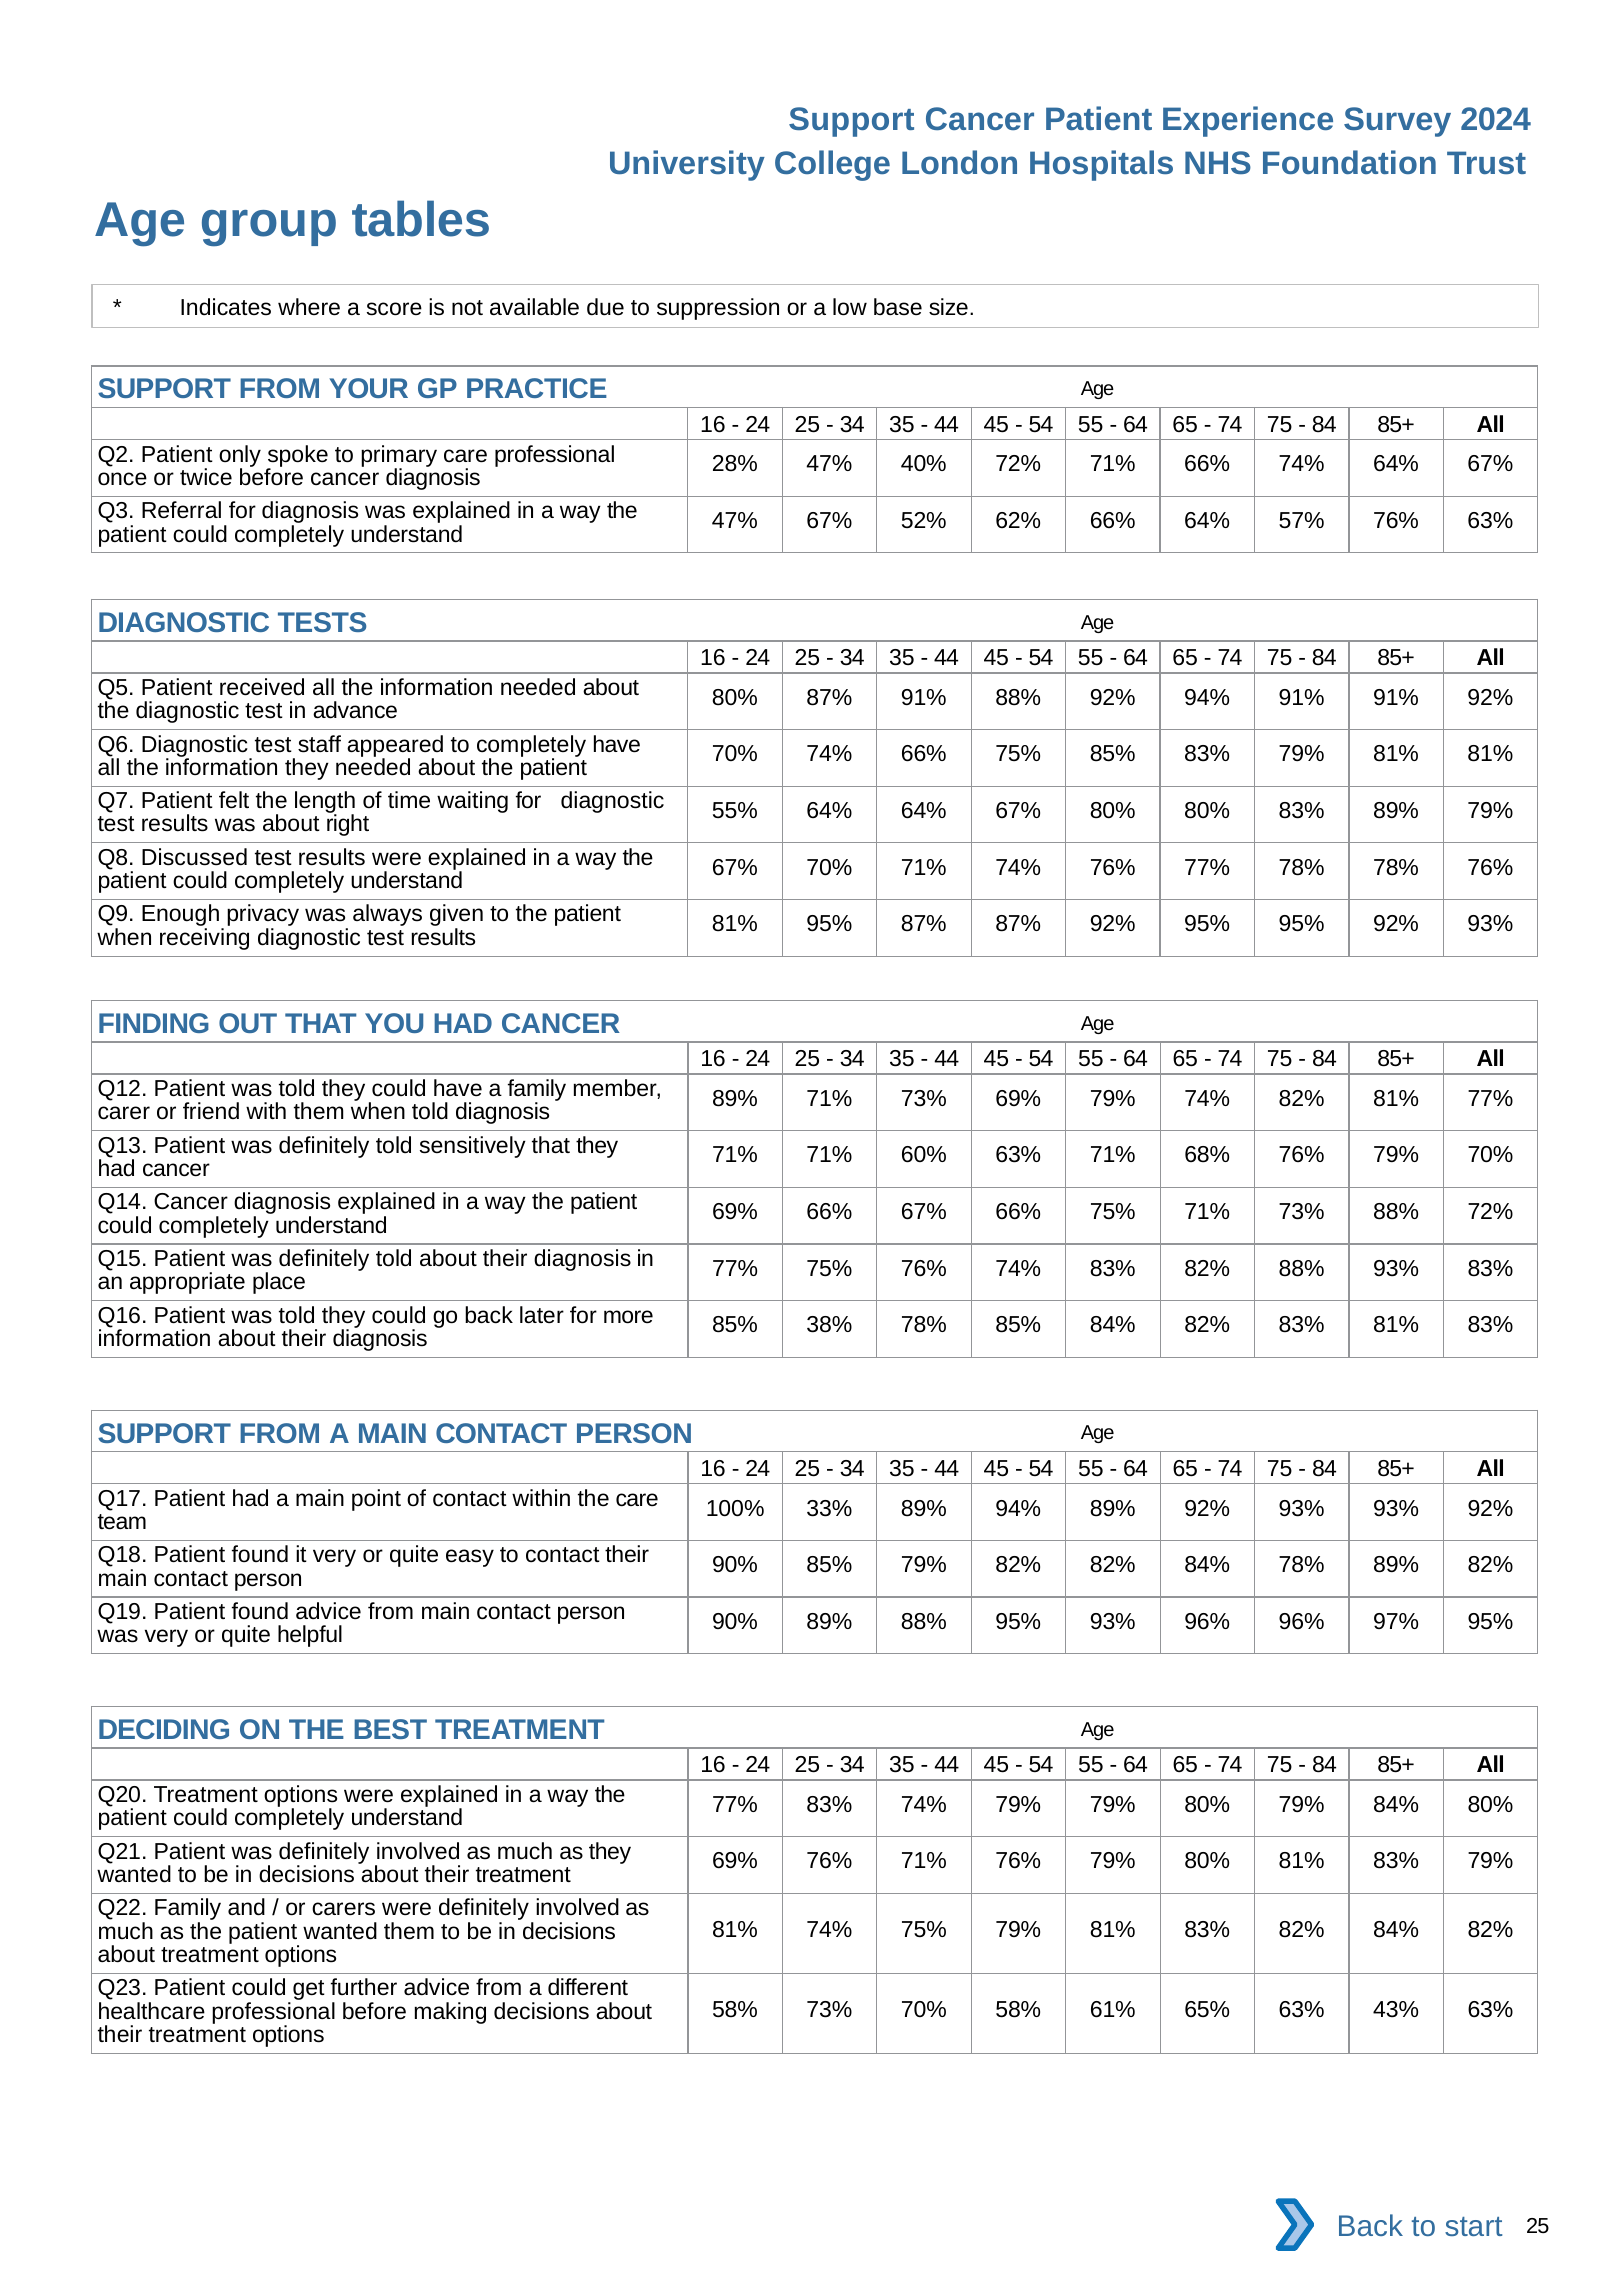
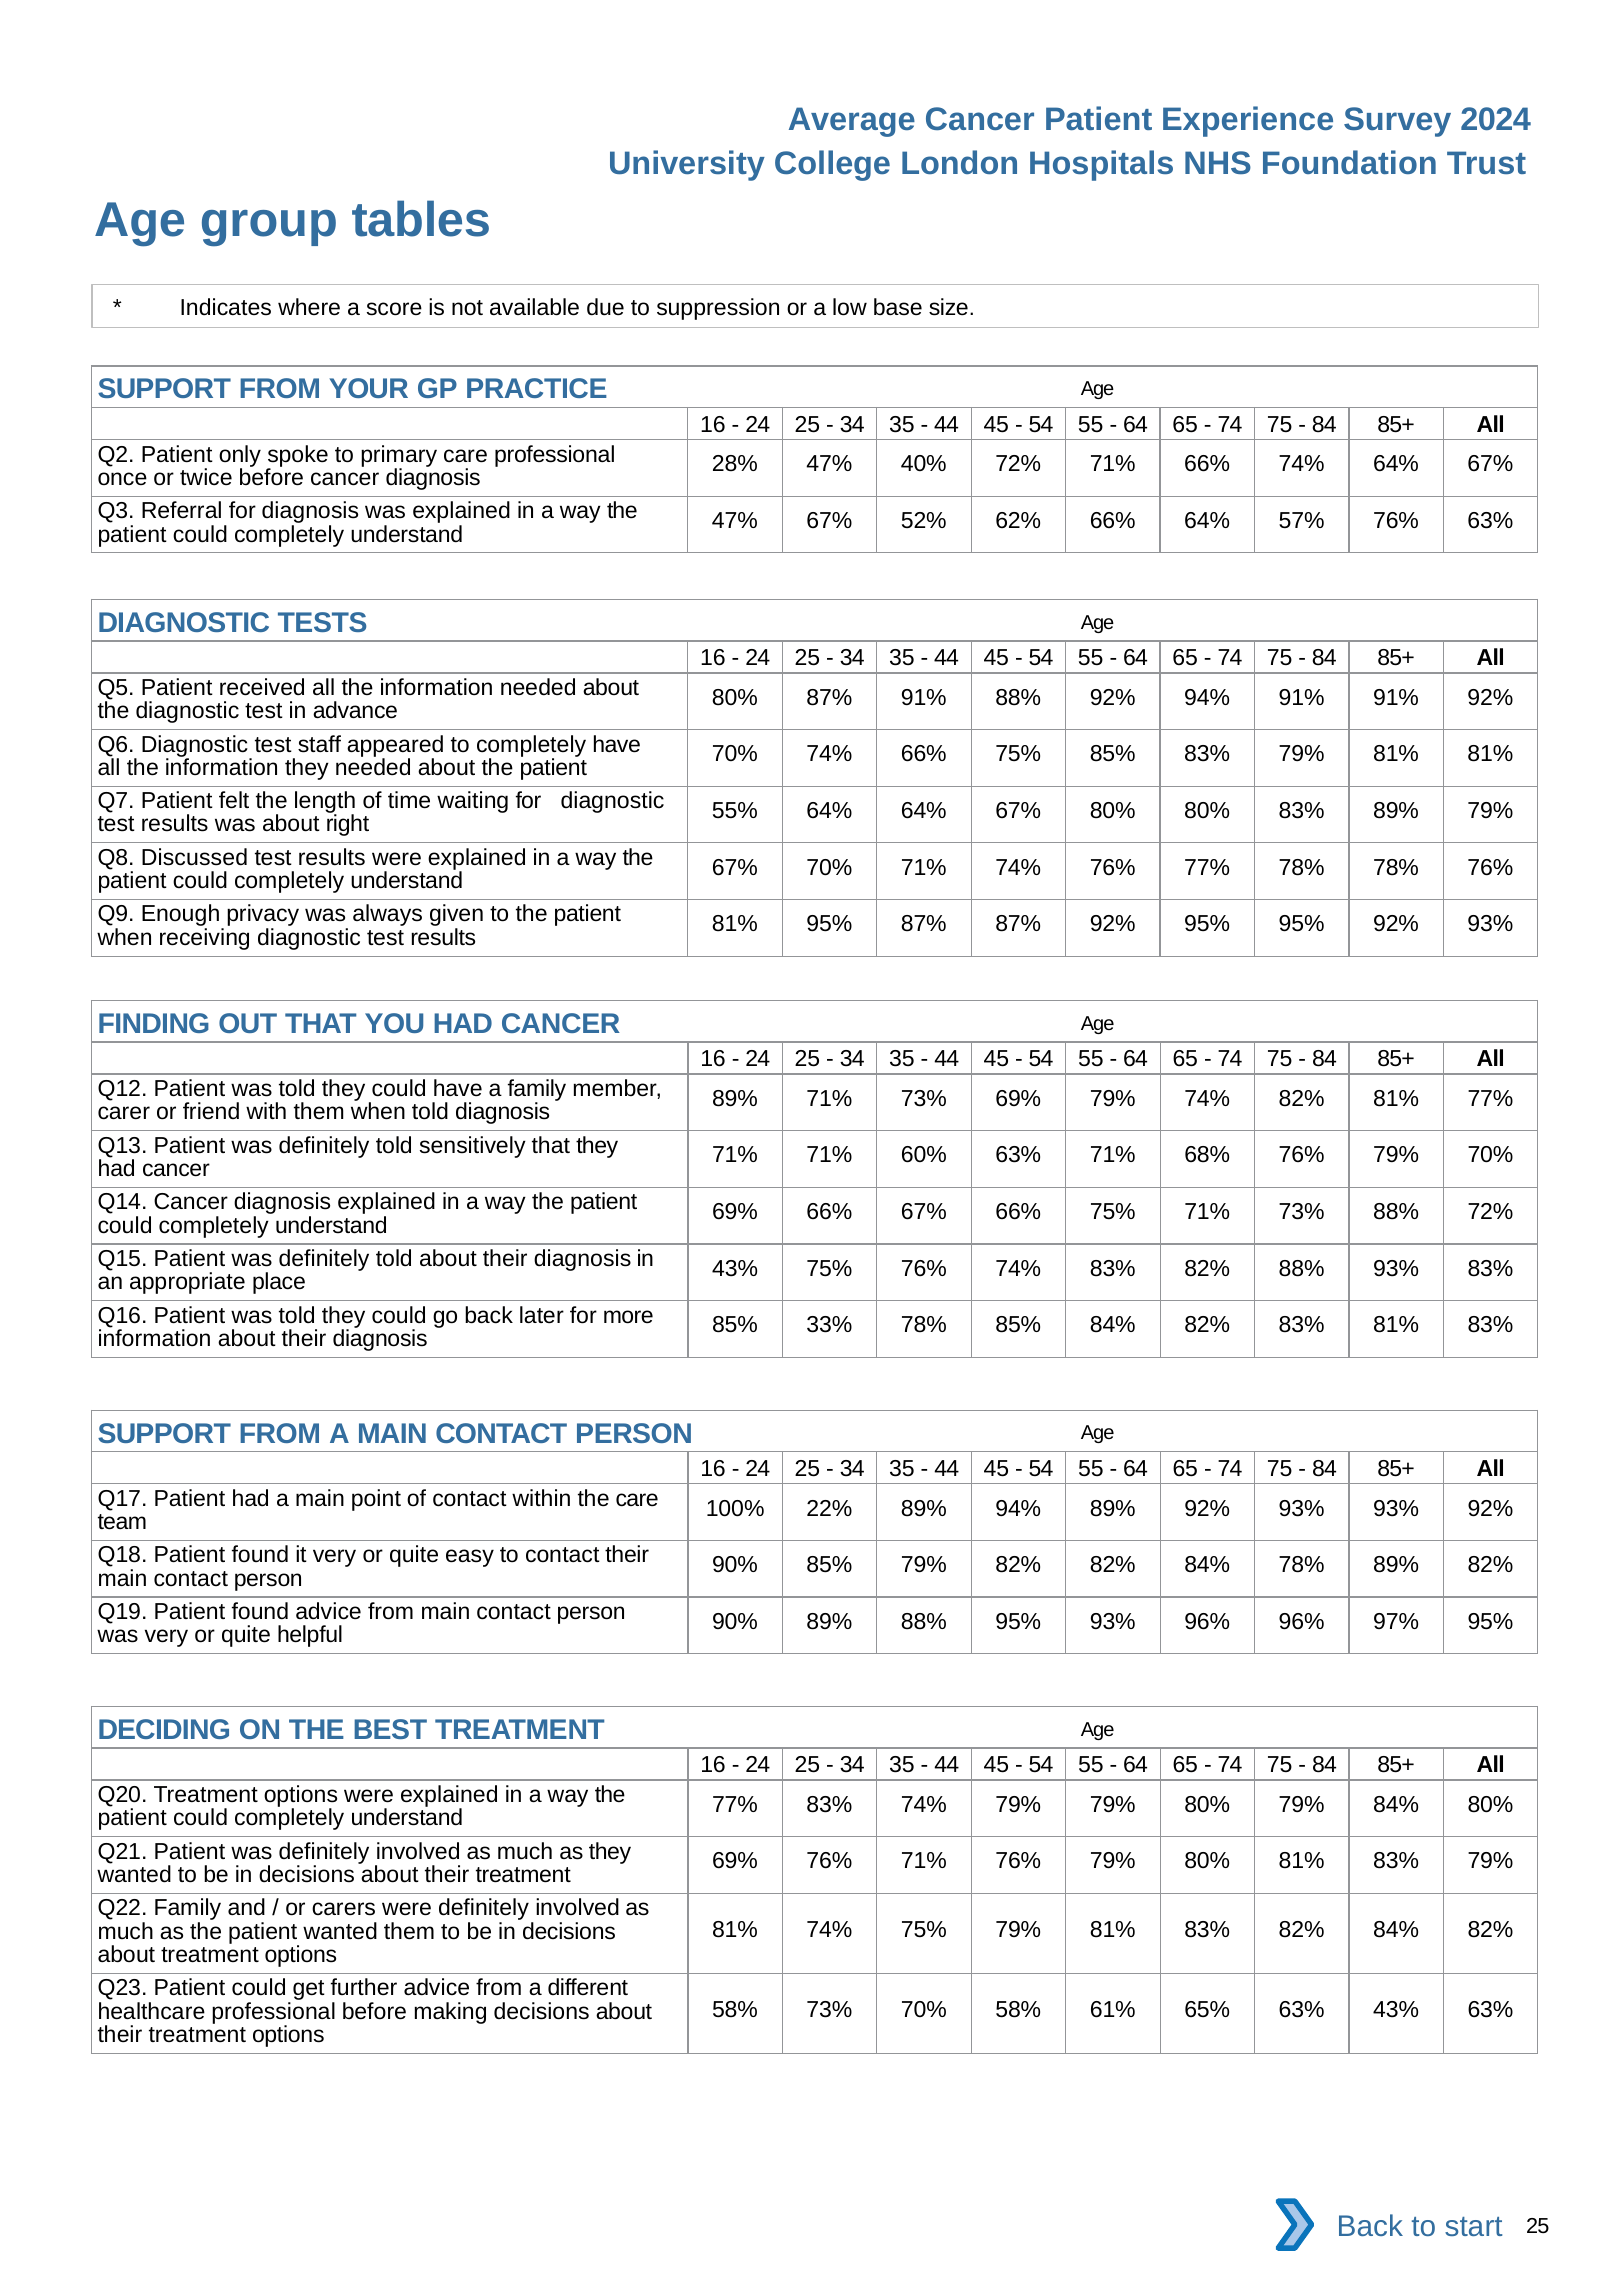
Support at (851, 120): Support -> Average
77% at (735, 1268): 77% -> 43%
38%: 38% -> 33%
33%: 33% -> 22%
